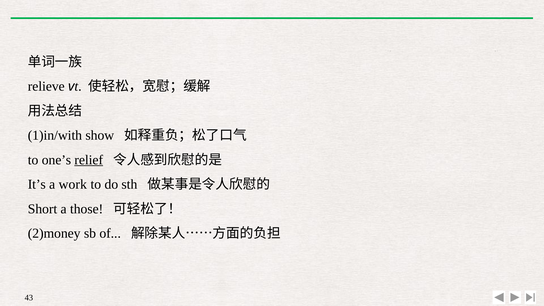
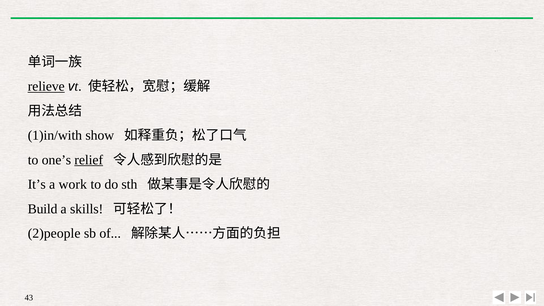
relieve underline: none -> present
Short: Short -> Build
those: those -> skills
2)money: 2)money -> 2)people
